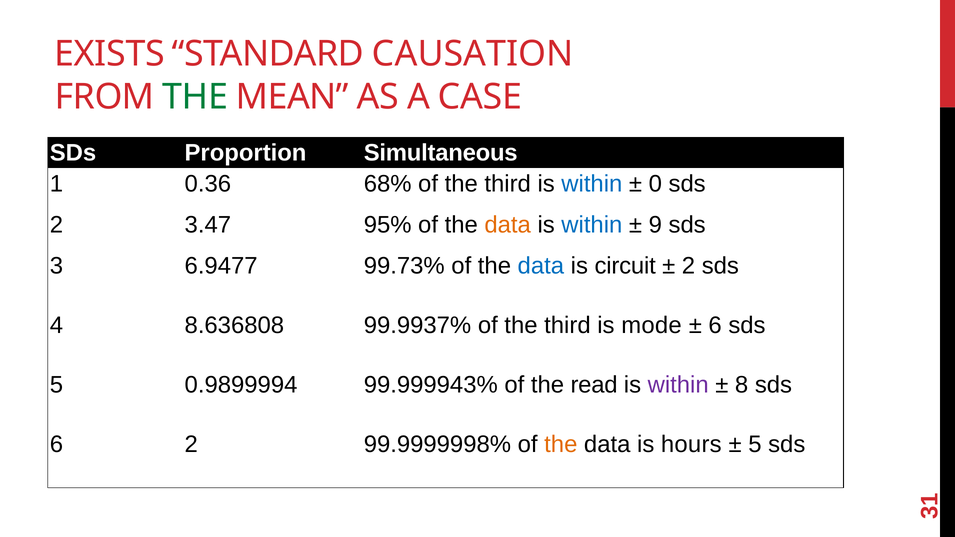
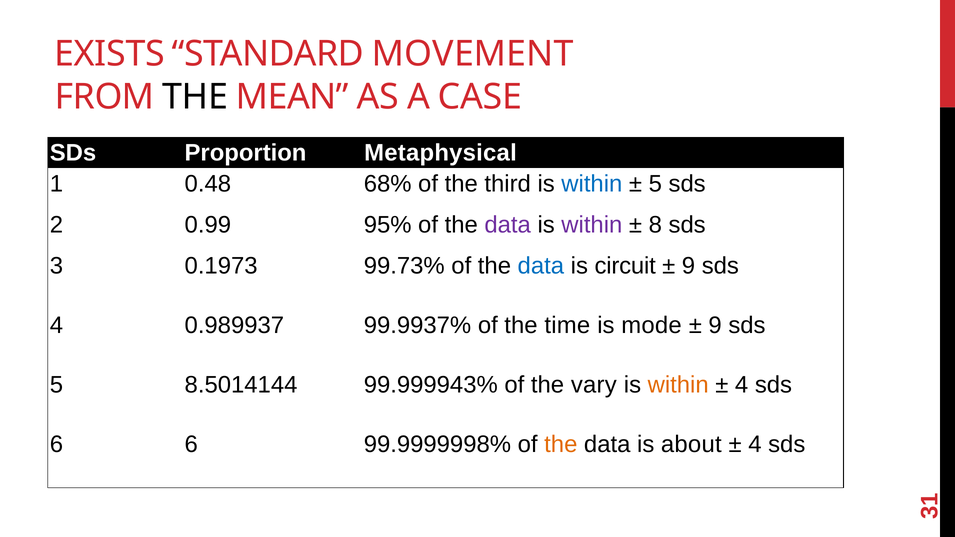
CAUSATION: CAUSATION -> MOVEMENT
THE at (195, 97) colour: green -> black
Simultaneous: Simultaneous -> Metaphysical
0.36: 0.36 -> 0.48
0 at (655, 184): 0 -> 5
3.47: 3.47 -> 0.99
data at (508, 225) colour: orange -> purple
within at (592, 225) colour: blue -> purple
9: 9 -> 8
6.9477: 6.9477 -> 0.1973
2 at (688, 266): 2 -> 9
8.636808: 8.636808 -> 0.989937
99.9937% of the third: third -> time
6 at (715, 325): 6 -> 9
0.9899994: 0.9899994 -> 8.5014144
read: read -> vary
within at (678, 385) colour: purple -> orange
8 at (742, 385): 8 -> 4
6 2: 2 -> 6
hours: hours -> about
5 at (755, 444): 5 -> 4
